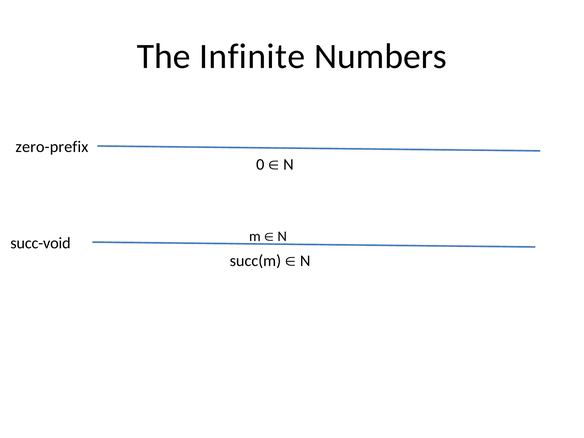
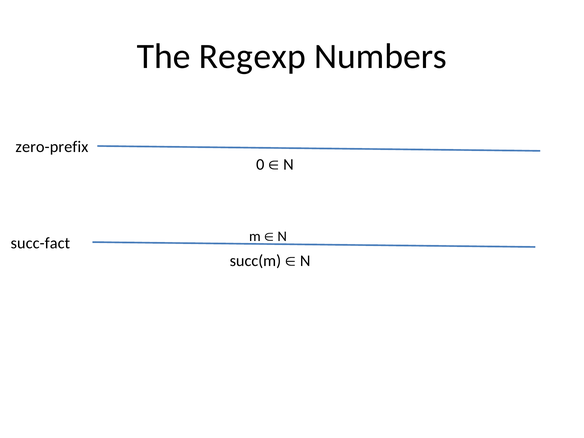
Infinite: Infinite -> Regexp
succ-void: succ-void -> succ-fact
